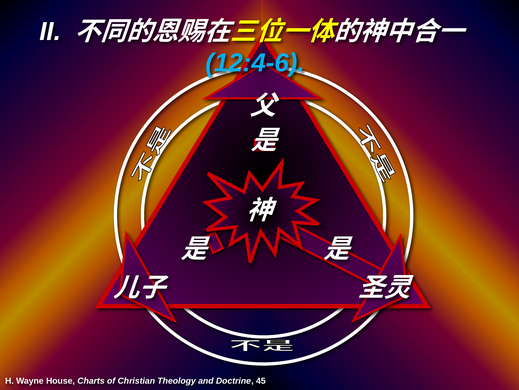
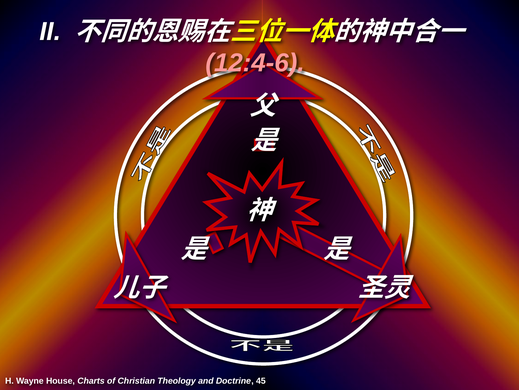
12:4-6 colour: light blue -> pink
